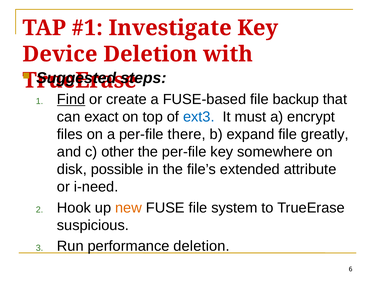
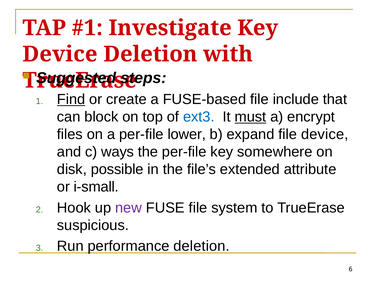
backup: backup -> include
exact: exact -> block
must underline: none -> present
there: there -> lower
file greatly: greatly -> device
other: other -> ways
i-need: i-need -> i-small
new colour: orange -> purple
